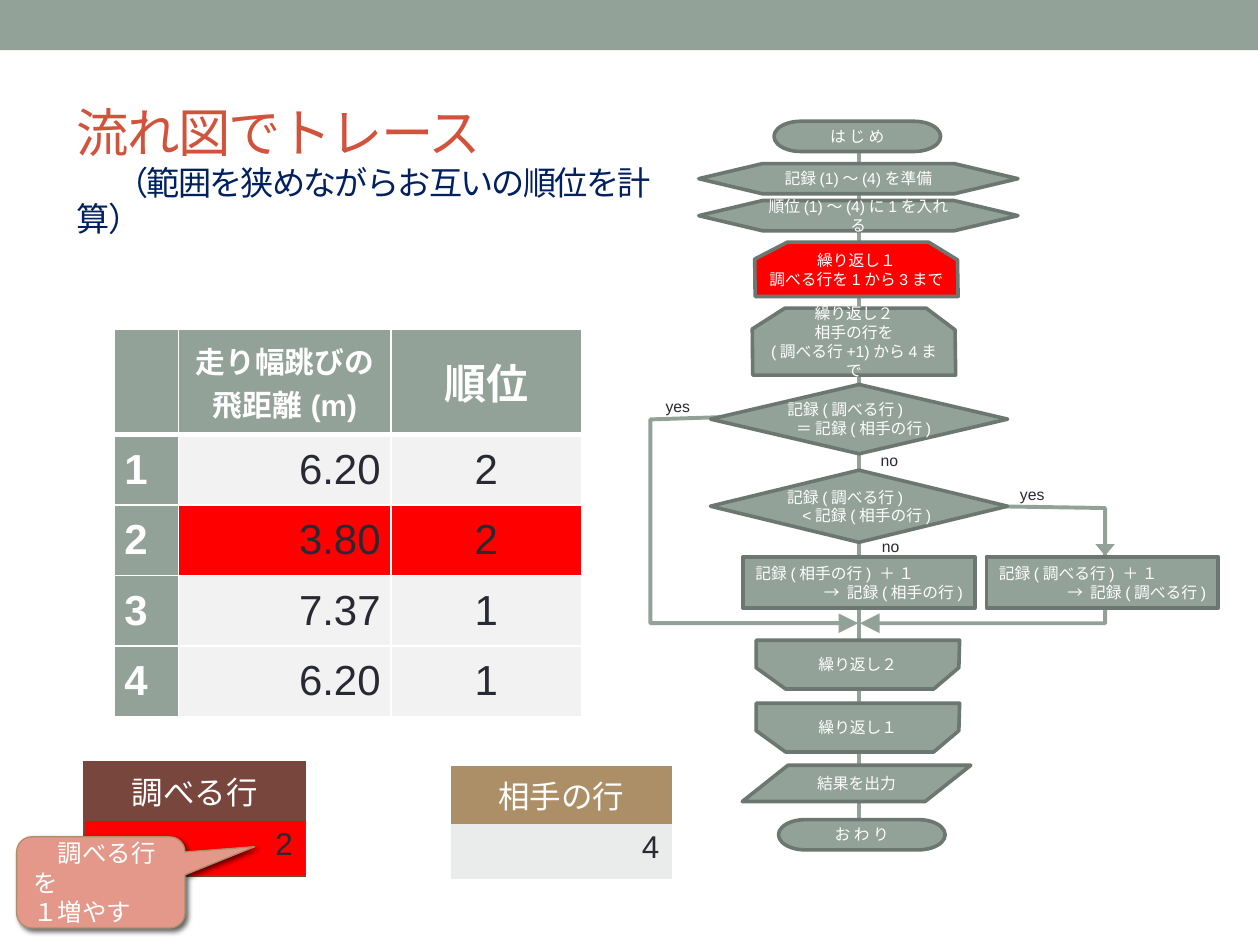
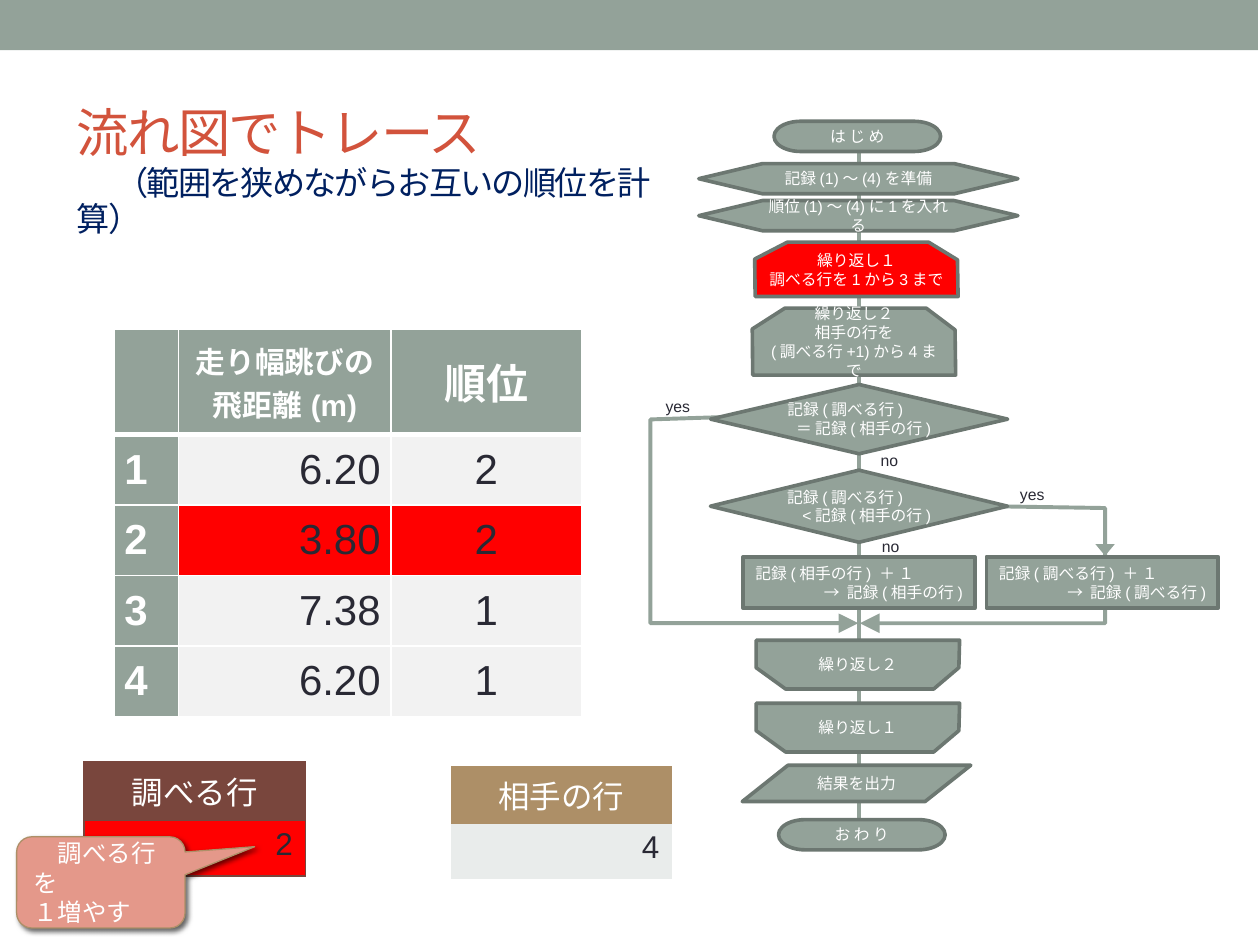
7.37: 7.37 -> 7.38
